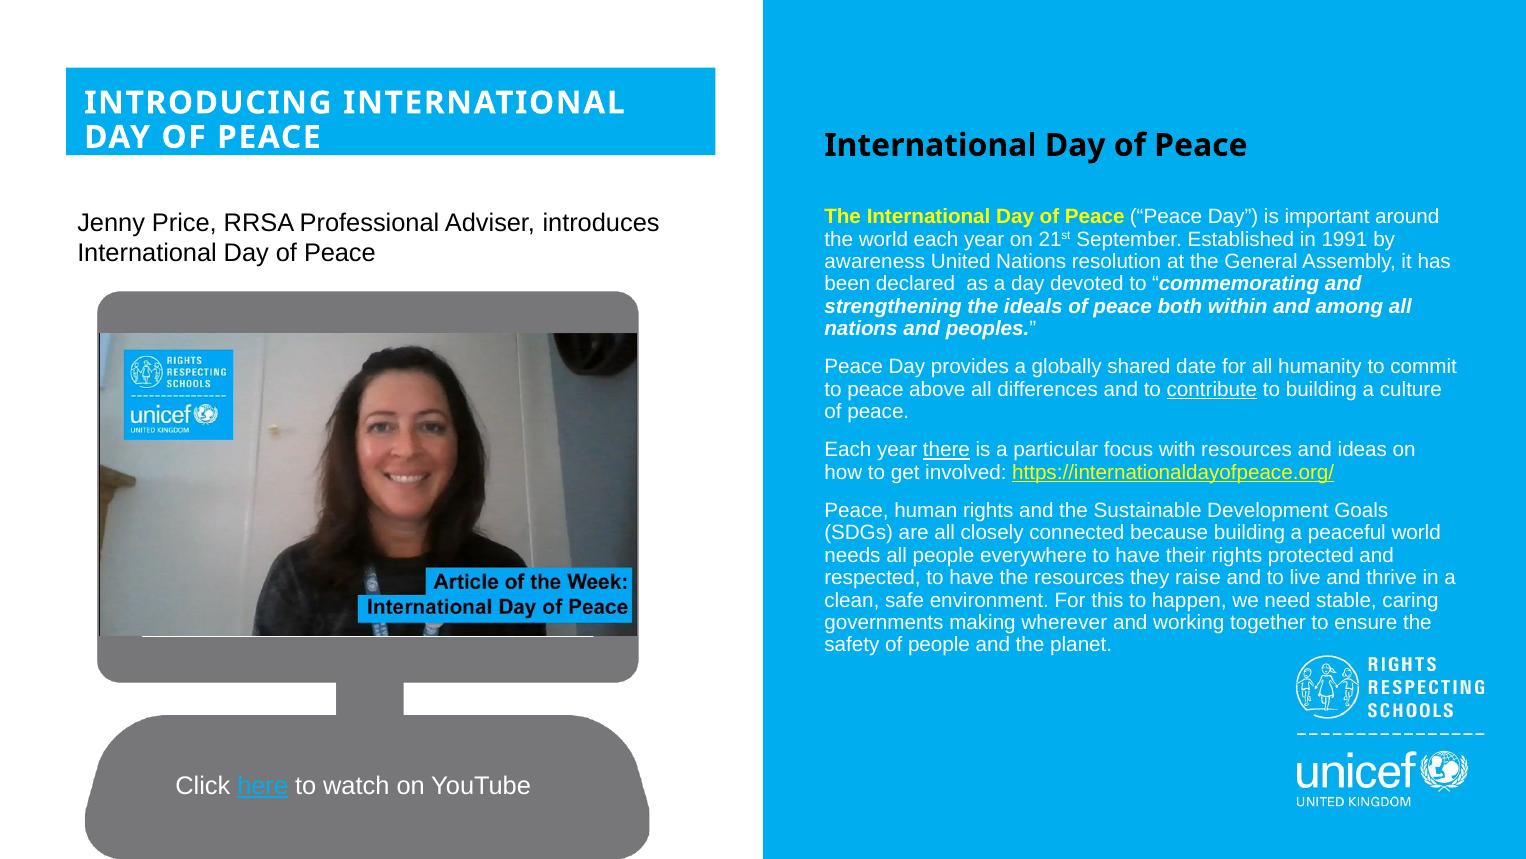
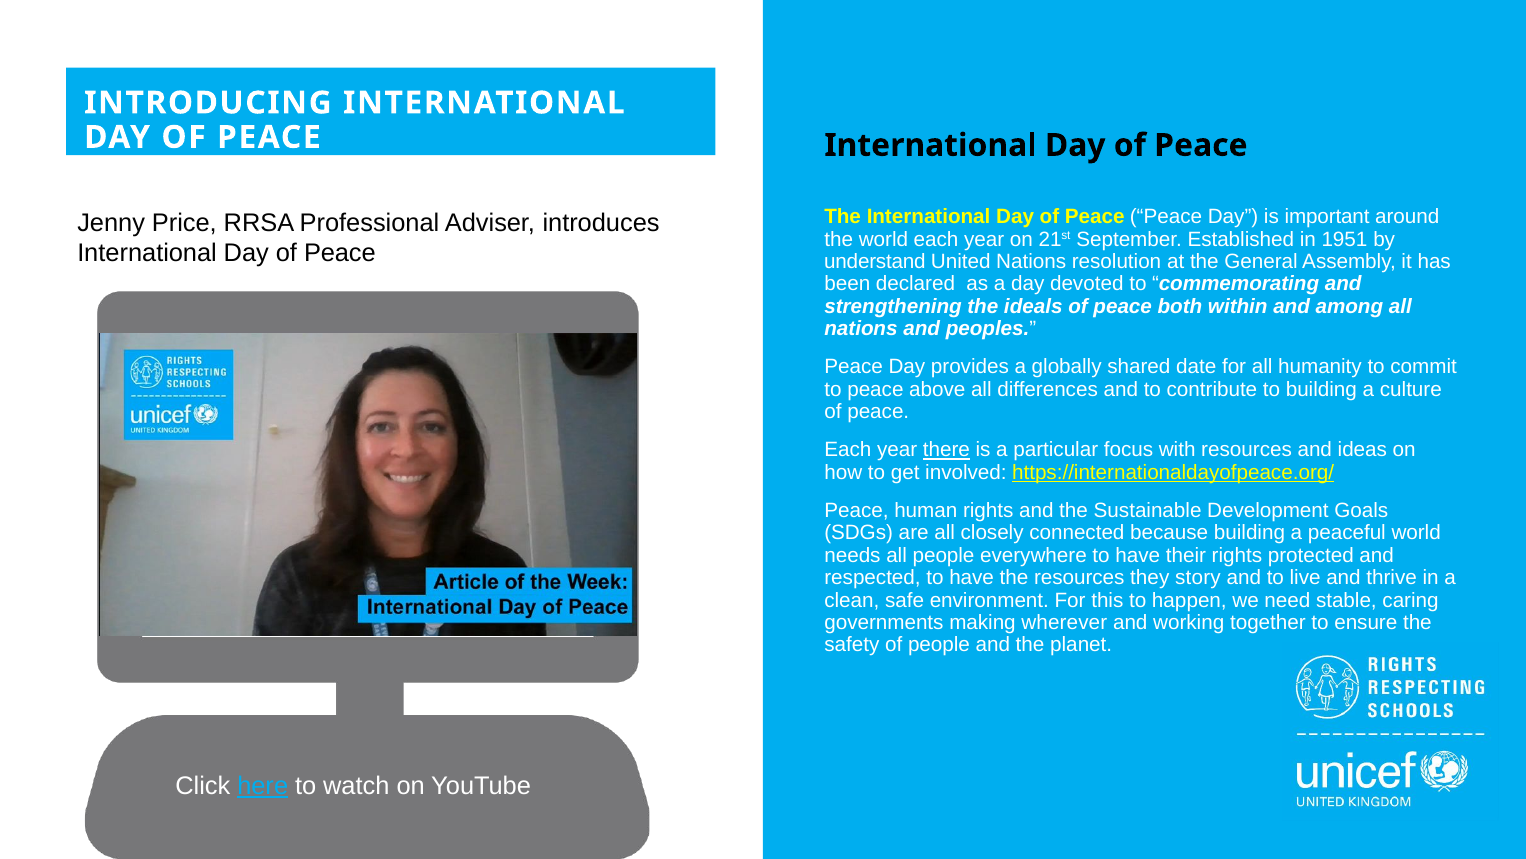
1991: 1991 -> 1951
awareness: awareness -> understand
contribute underline: present -> none
raise: raise -> story
